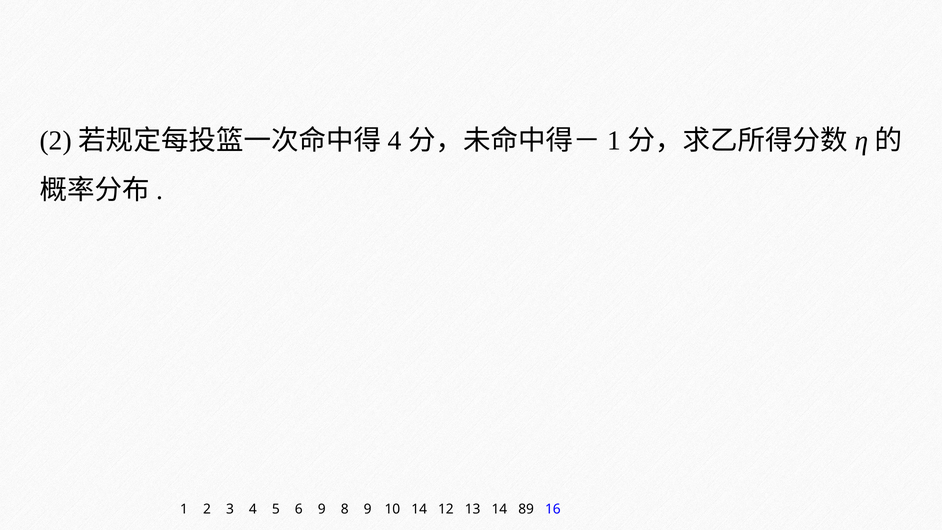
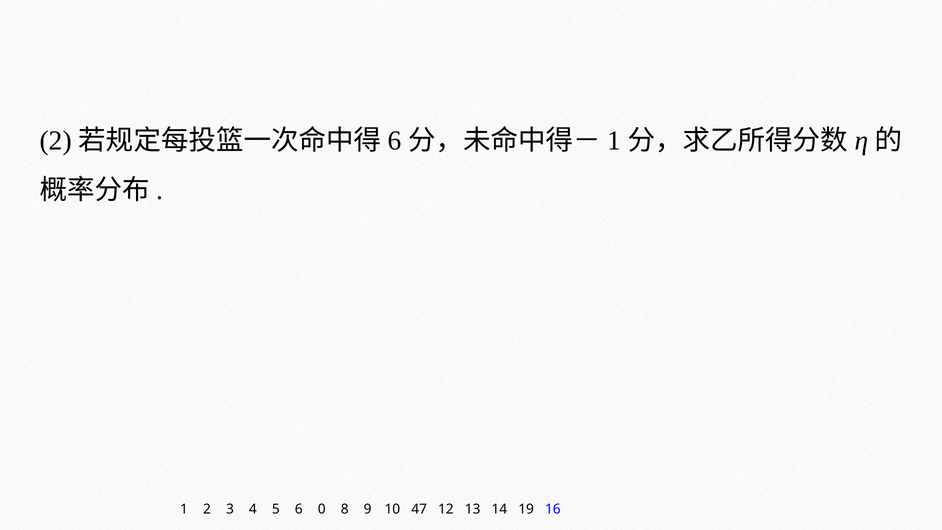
4 at (395, 141): 4 -> 6
6 9: 9 -> 0
10 14: 14 -> 47
89: 89 -> 19
